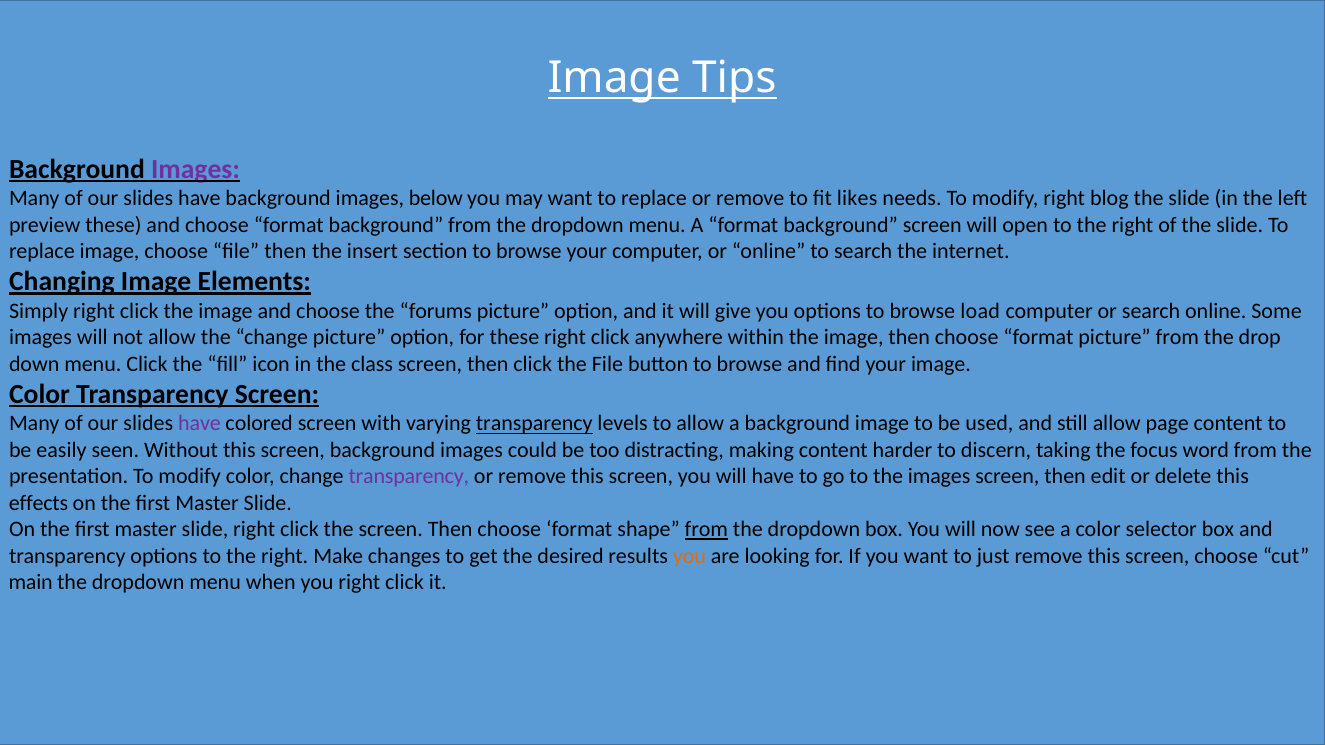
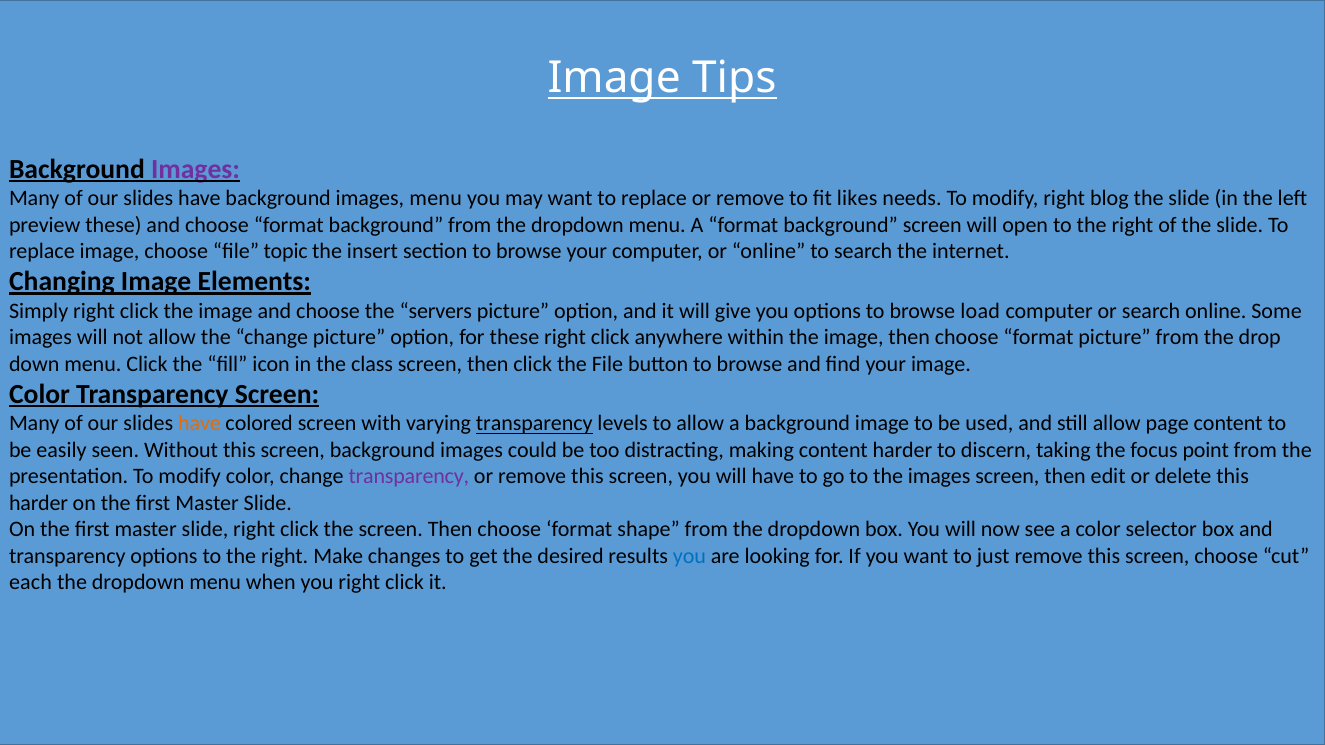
images below: below -> menu
file then: then -> topic
forums: forums -> servers
have at (199, 424) colour: purple -> orange
word: word -> point
effects at (39, 503): effects -> harder
from at (706, 530) underline: present -> none
you at (689, 556) colour: orange -> blue
main: main -> each
